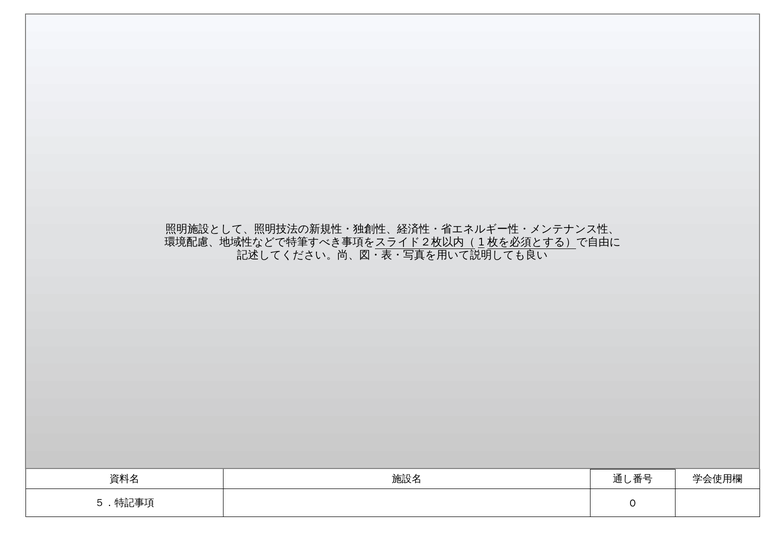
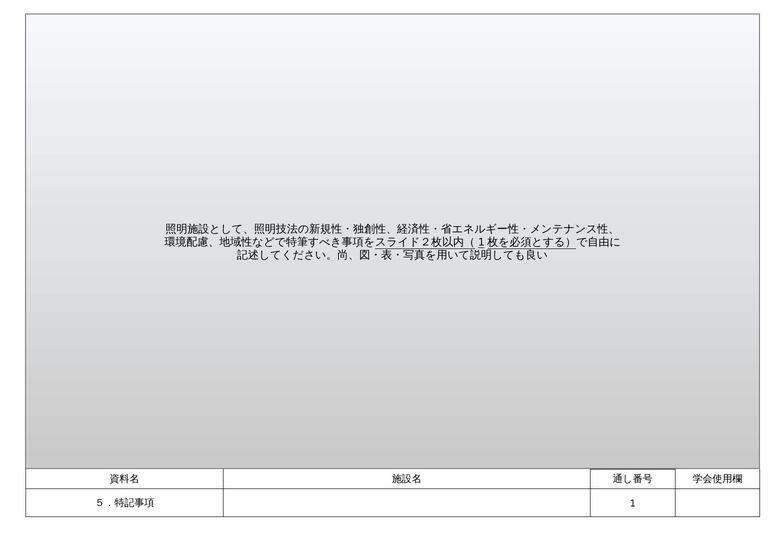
0: 0 -> 1
